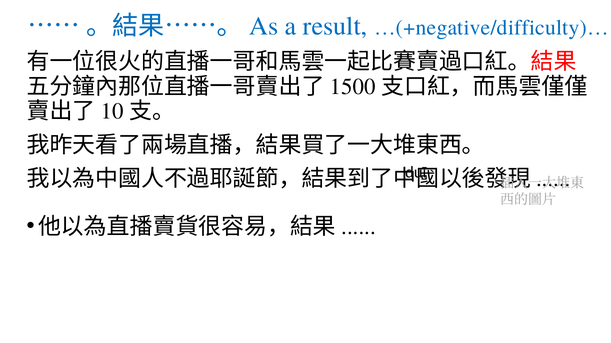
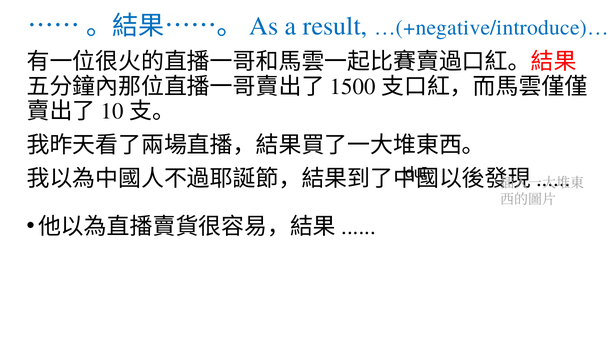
…(+negative/difficulty)…: …(+negative/difficulty)… -> …(+negative/introduce)…
